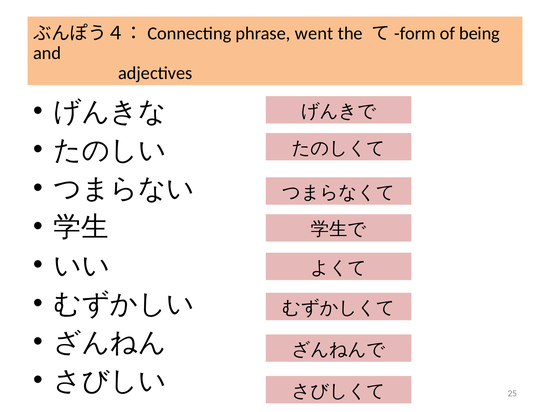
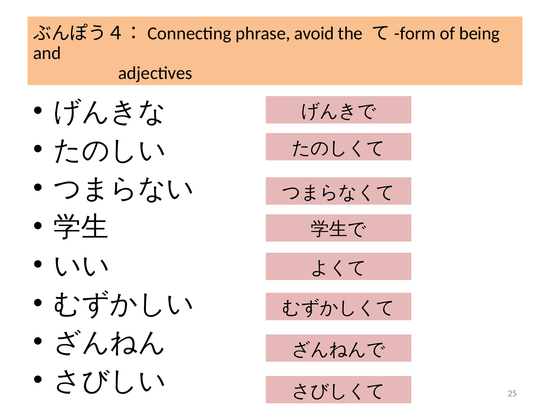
went: went -> avoid
